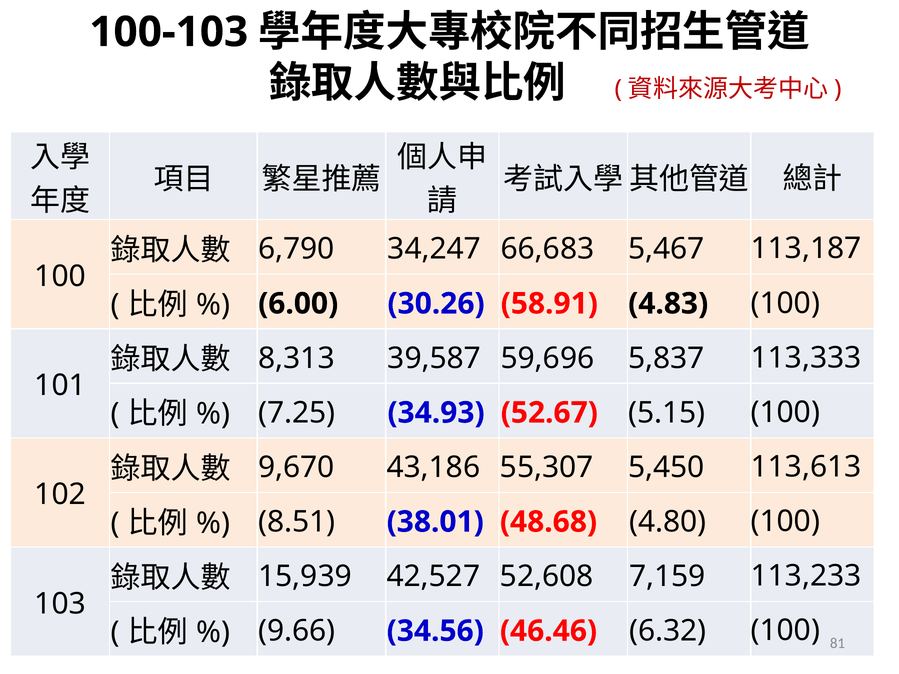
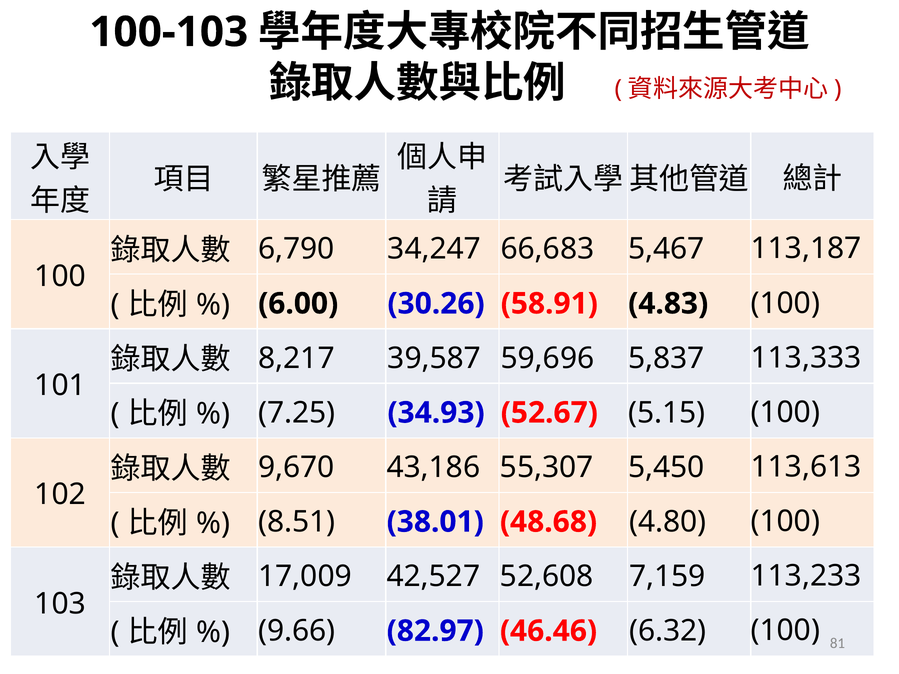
8,313: 8,313 -> 8,217
15,939: 15,939 -> 17,009
34.56: 34.56 -> 82.97
